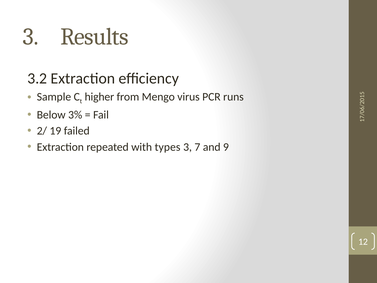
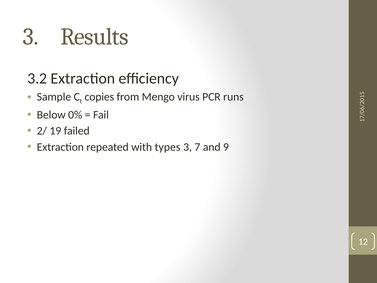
higher: higher -> copies
3%: 3% -> 0%
